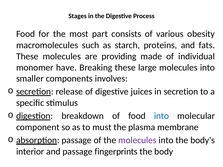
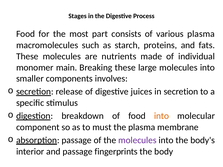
various obesity: obesity -> plasma
providing: providing -> nutrients
have: have -> main
into at (162, 116) colour: blue -> orange
